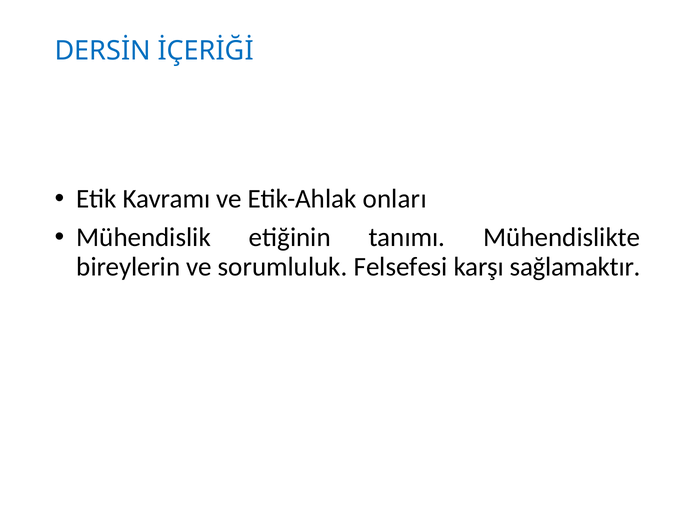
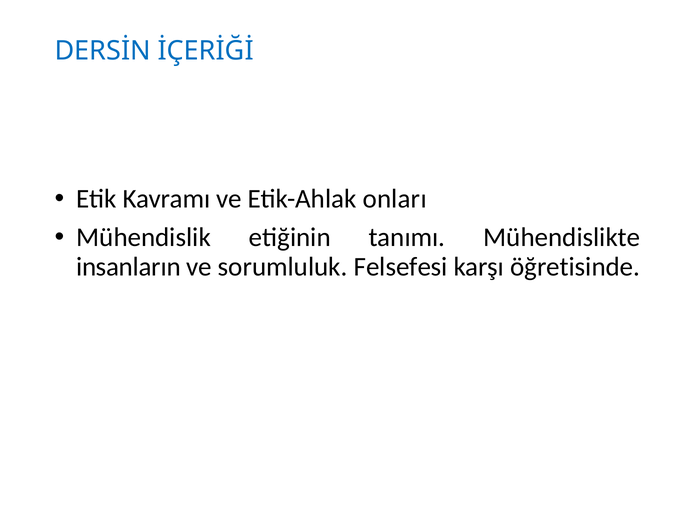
bireylerin: bireylerin -> insanların
sağlamaktır: sağlamaktır -> öğretisinde
